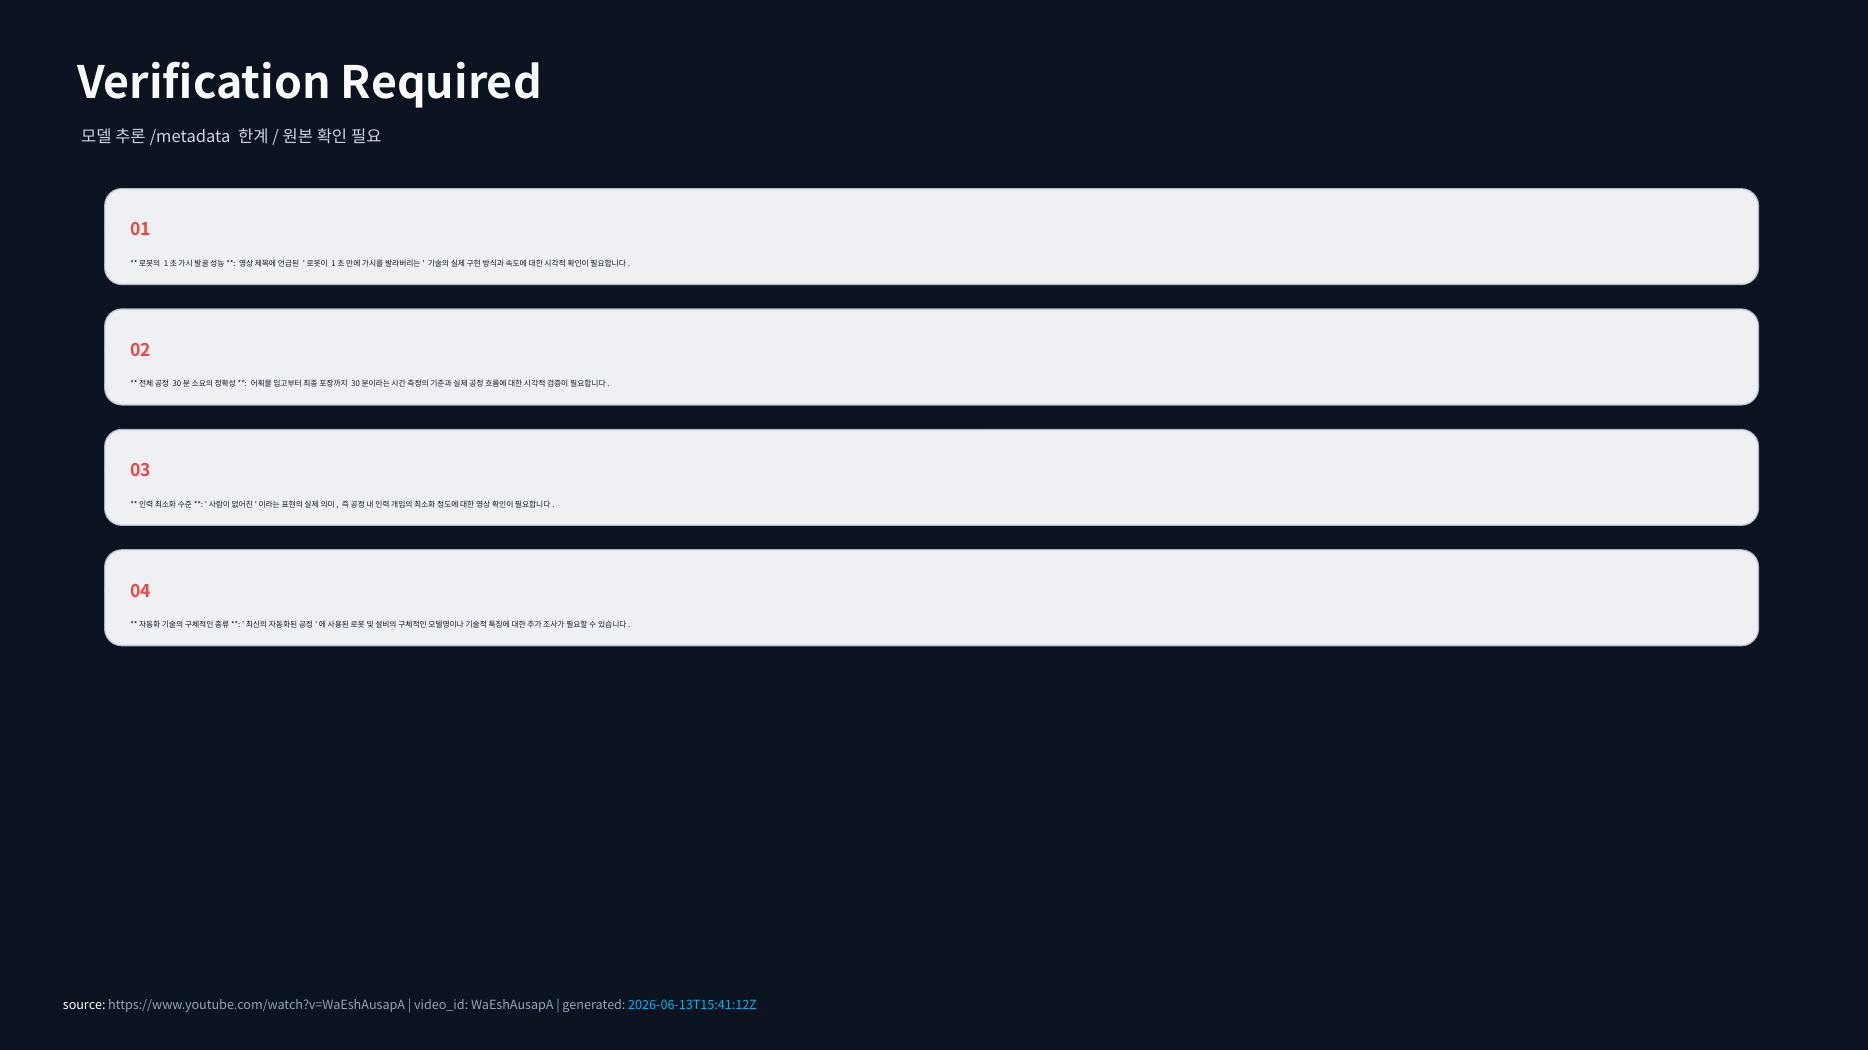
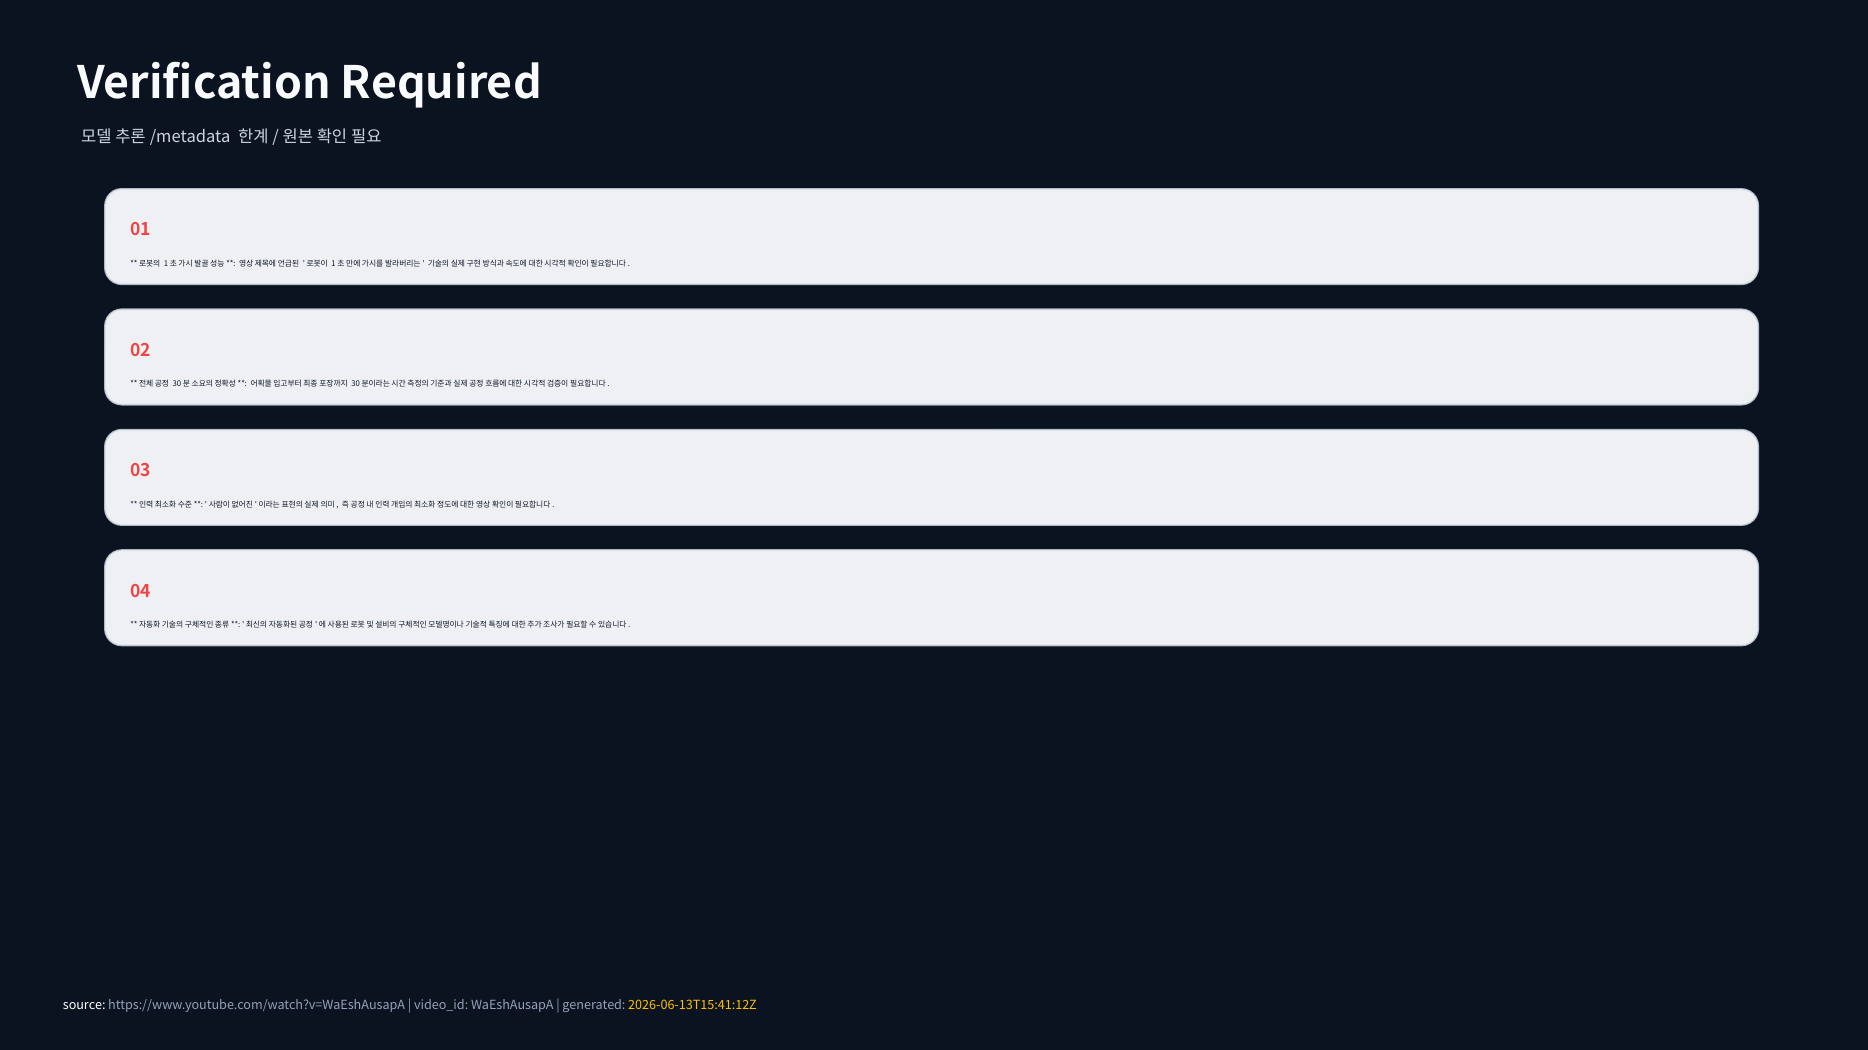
2026-06-13T15:41:12Z colour: light blue -> yellow
